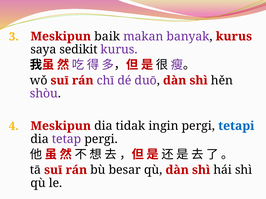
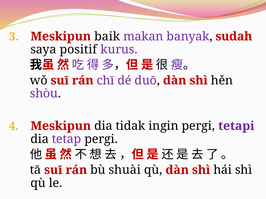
banyak kurus: kurus -> sudah
sedikit: sedikit -> positif
tetapi colour: blue -> purple
besar: besar -> shuài
